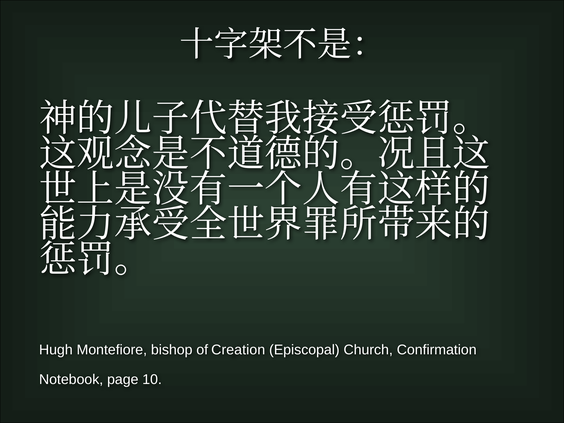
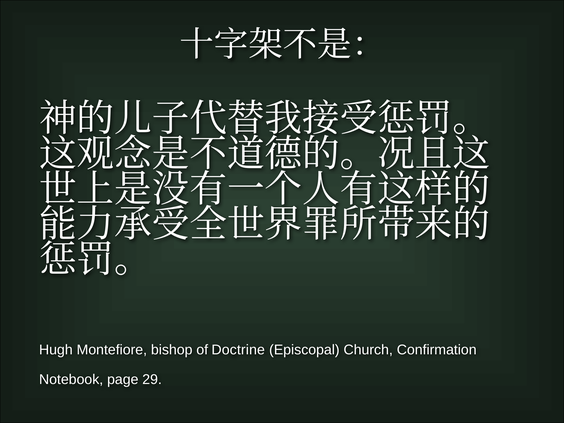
Creation: Creation -> Doctrine
10: 10 -> 29
